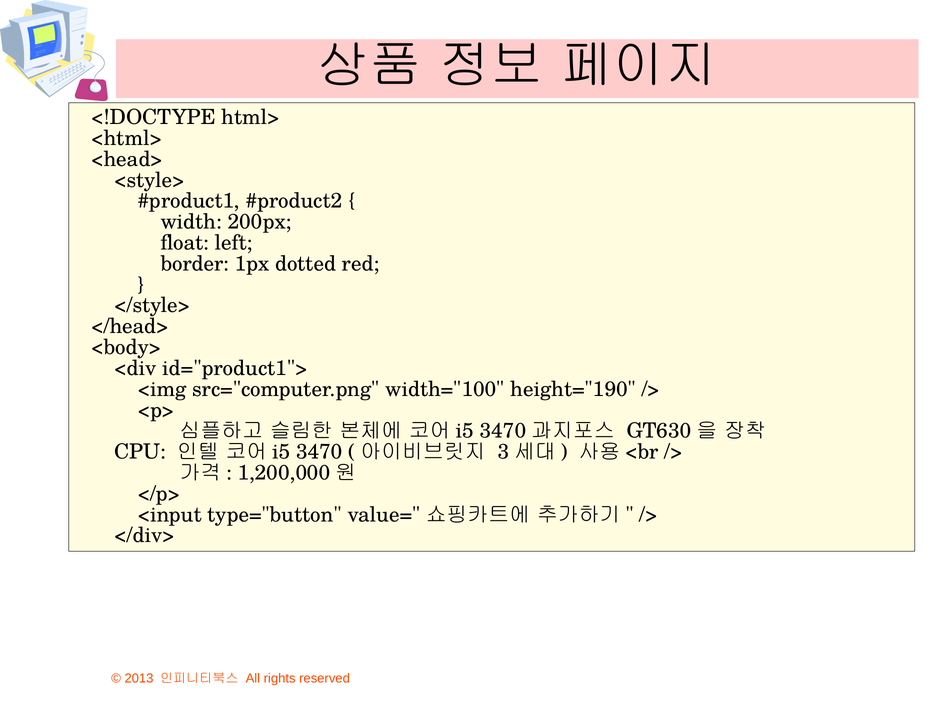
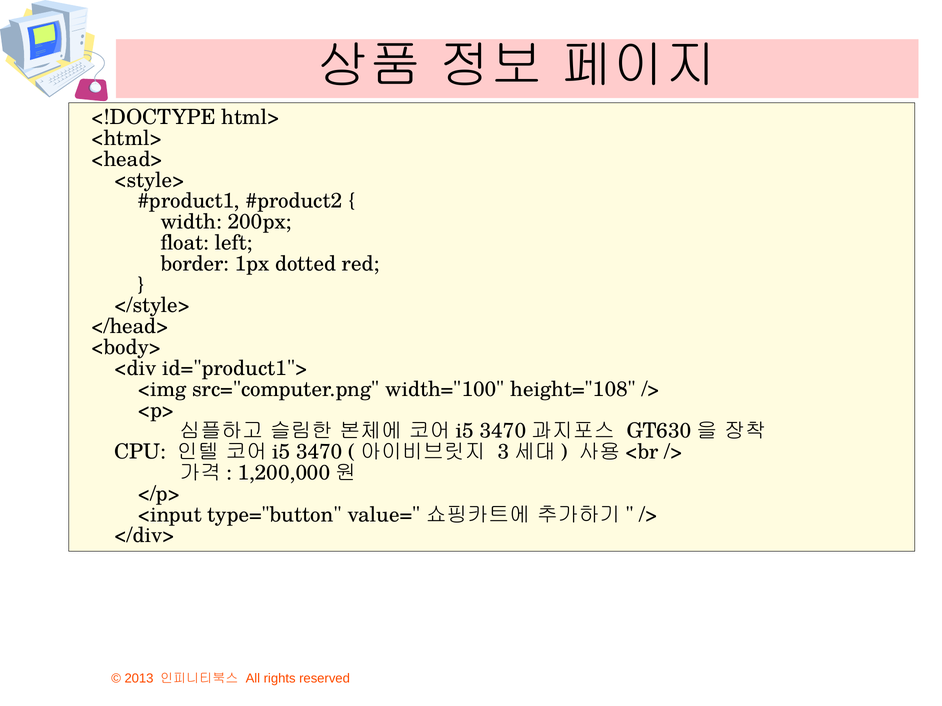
height="190: height="190 -> height="108
